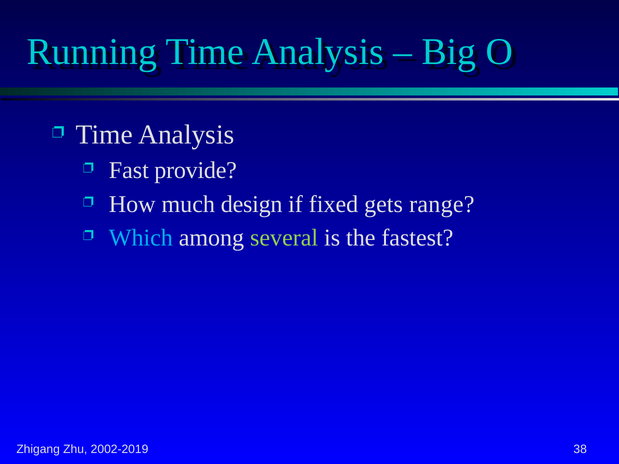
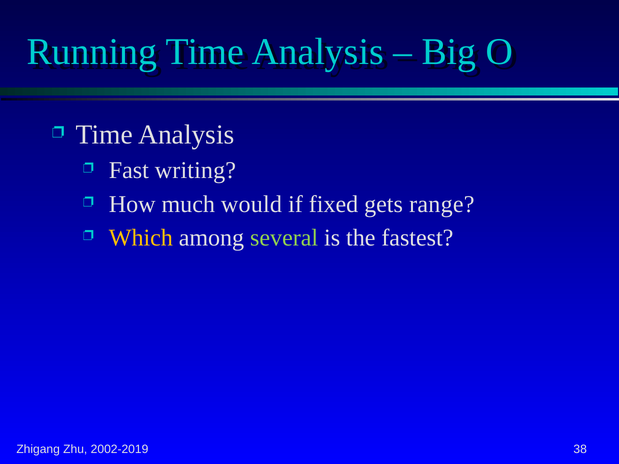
provide: provide -> writing
design: design -> would
Which colour: light blue -> yellow
